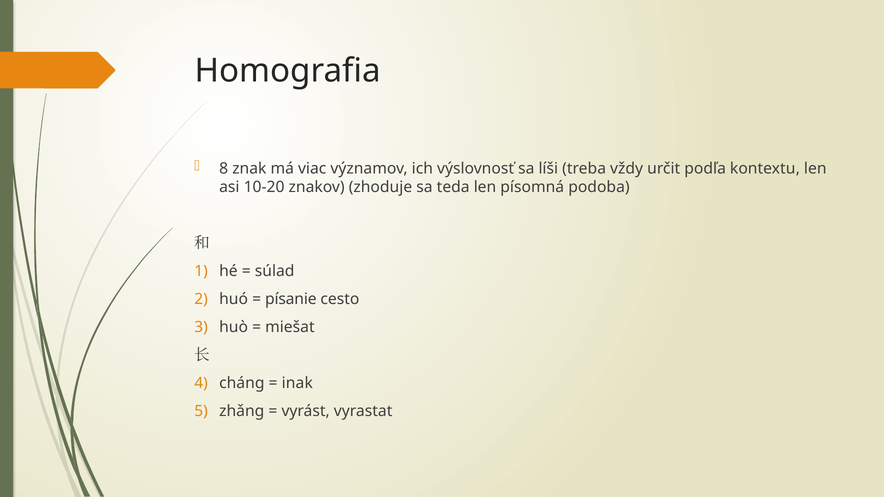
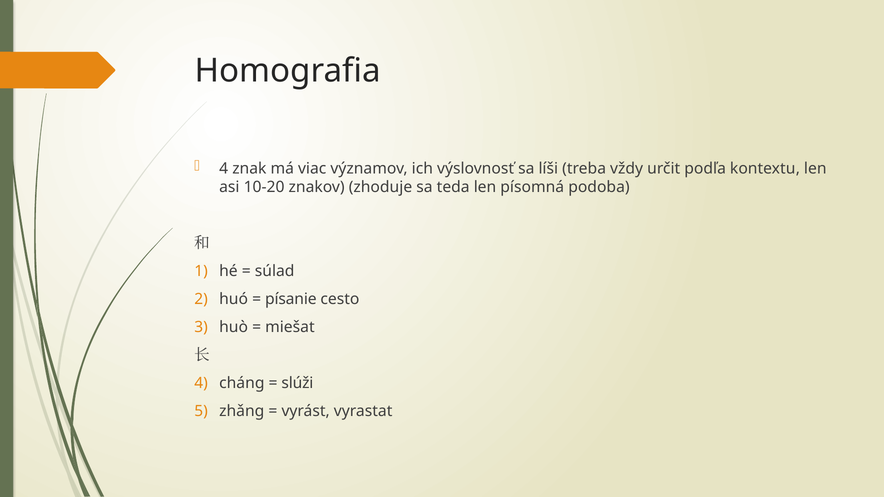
8 at (224, 169): 8 -> 4
inak: inak -> slúži
